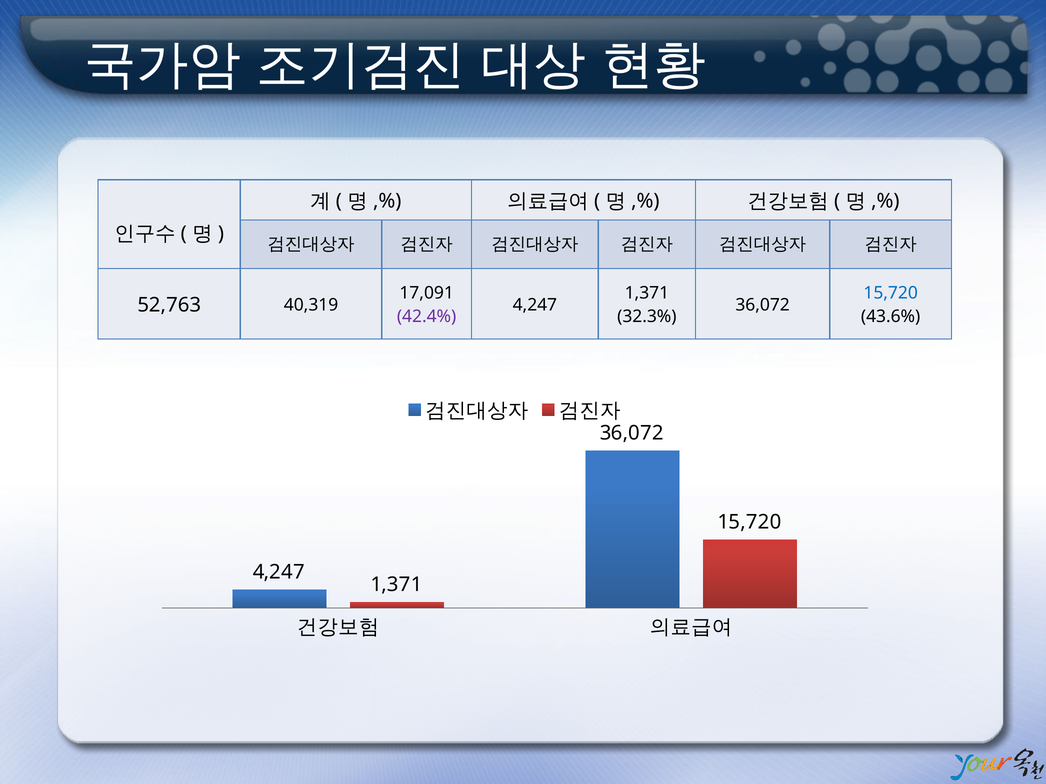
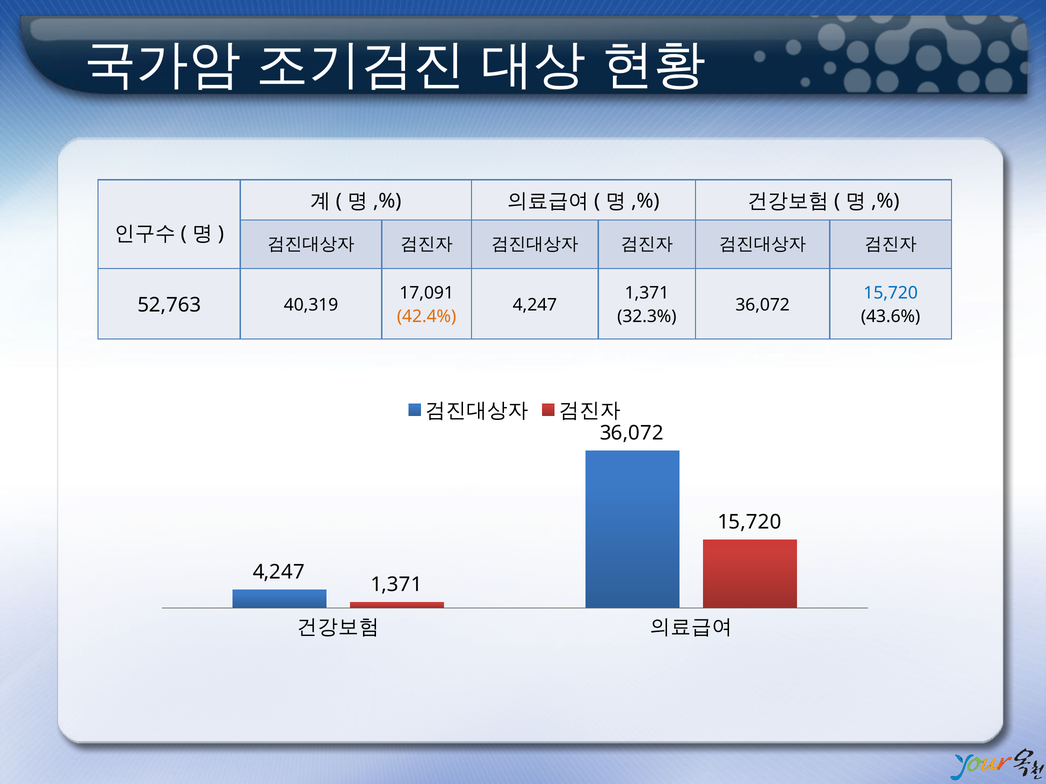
42.4% colour: purple -> orange
